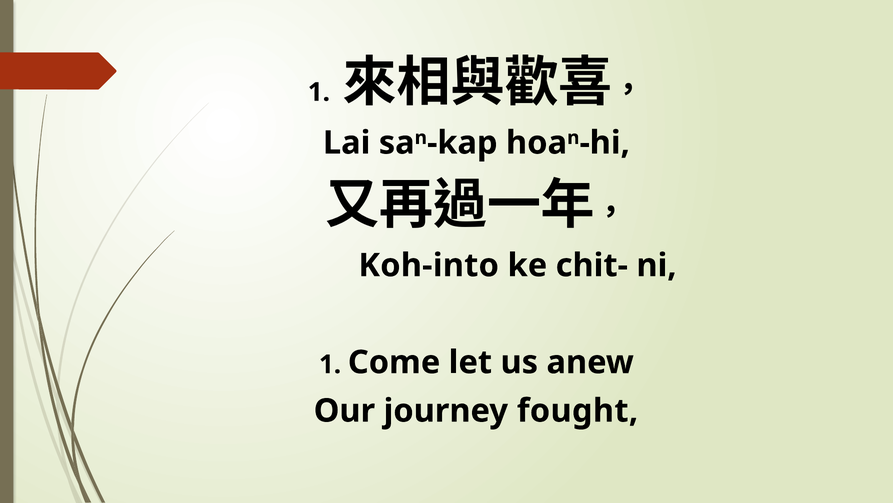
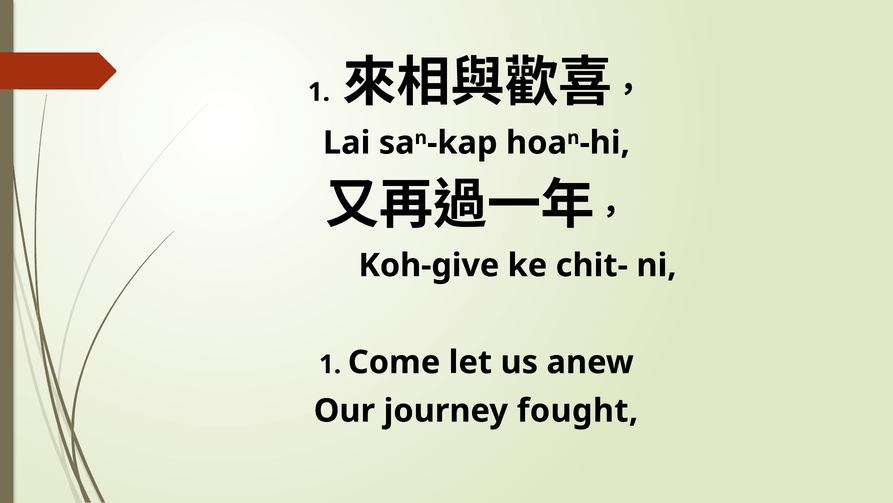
Koh-into: Koh-into -> Koh-give
